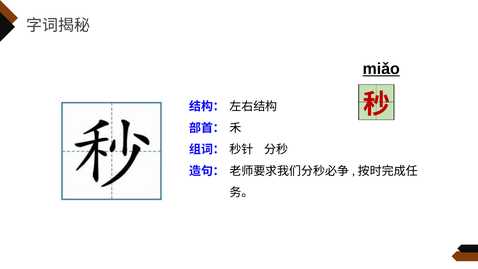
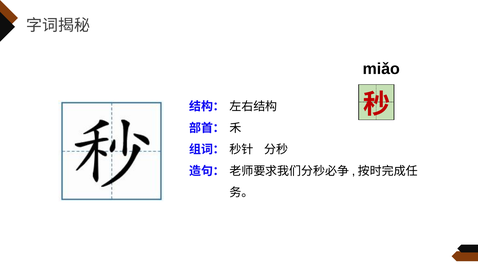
miǎo underline: present -> none
